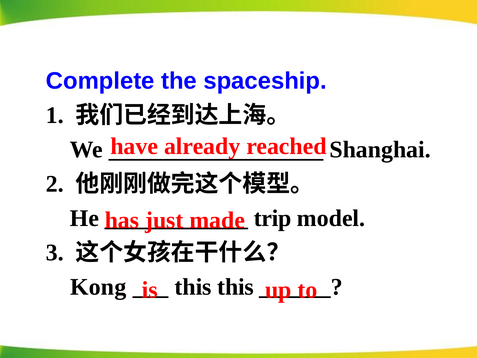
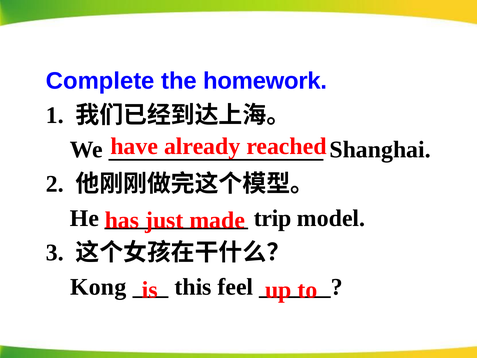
spaceship: spaceship -> homework
this this: this -> feel
